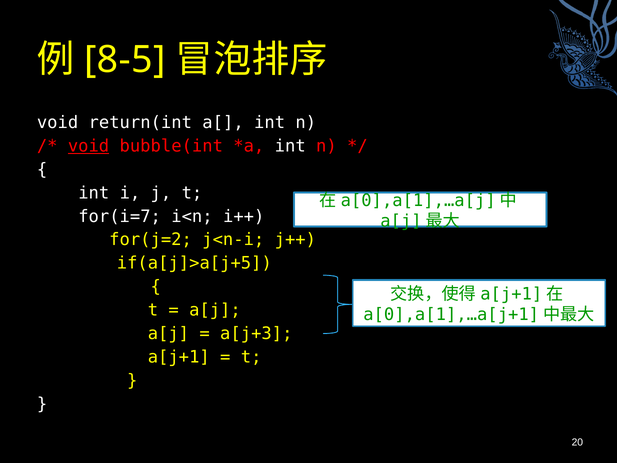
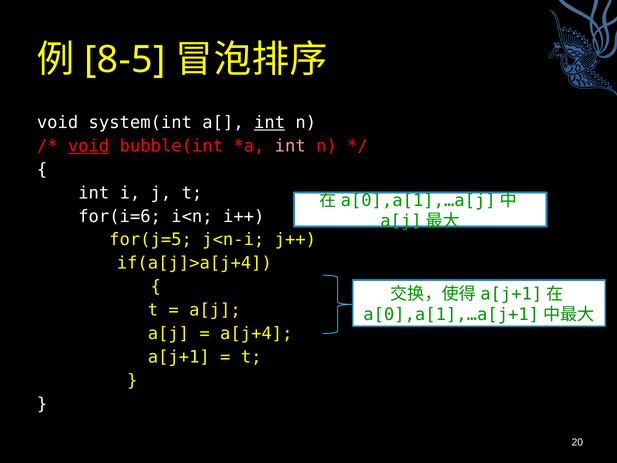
return(int: return(int -> system(int
int at (270, 123) underline: none -> present
int at (290, 146) colour: white -> pink
for(i=7: for(i=7 -> for(i=6
for(j=2: for(j=2 -> for(j=5
if(a[j]>a[j+5: if(a[j]>a[j+5 -> if(a[j]>a[j+4
a[j+3: a[j+3 -> a[j+4
